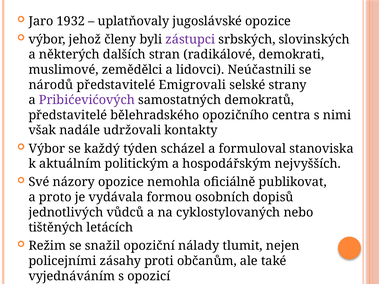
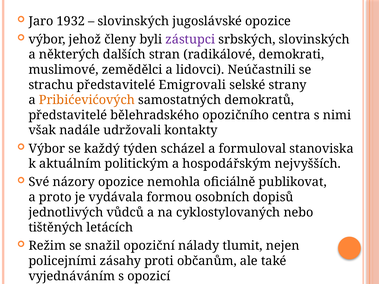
uplatňovaly at (133, 21): uplatňovaly -> slovinských
národů: národů -> strachu
Pribićevićových colour: purple -> orange
